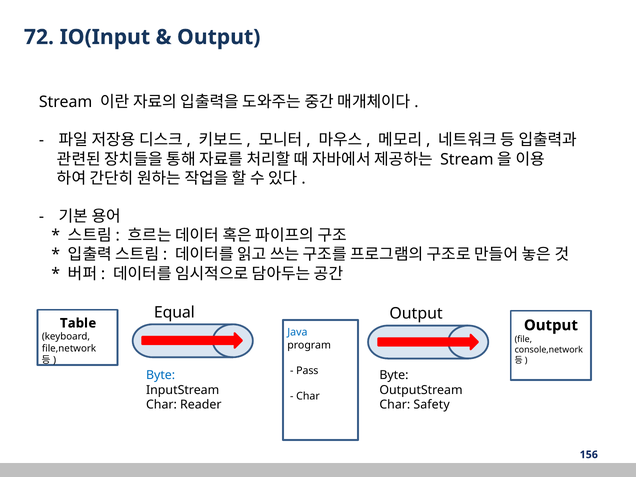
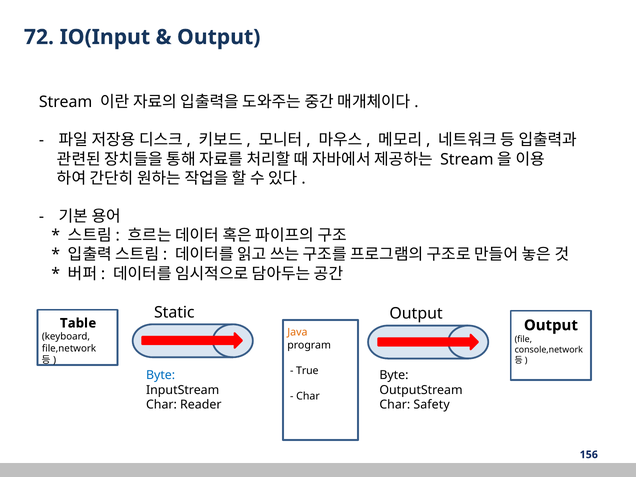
Equal: Equal -> Static
Java colour: blue -> orange
Pass: Pass -> True
